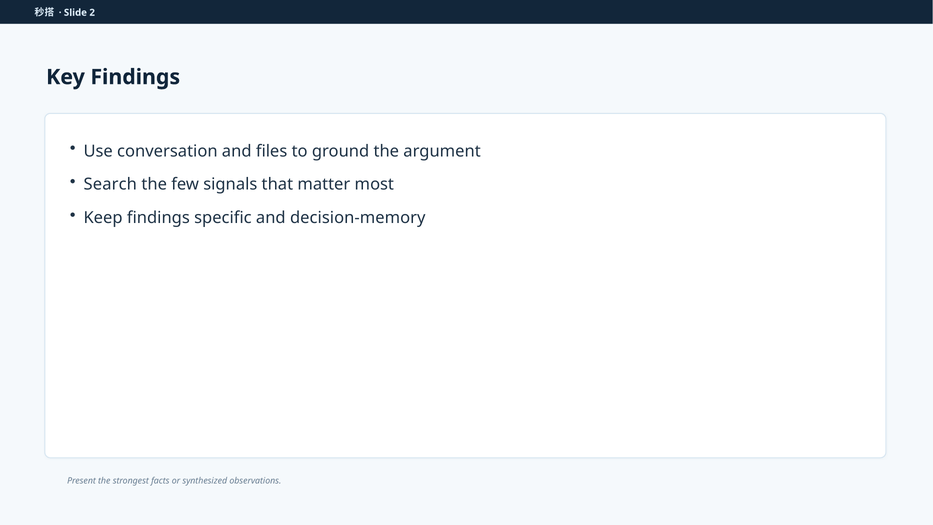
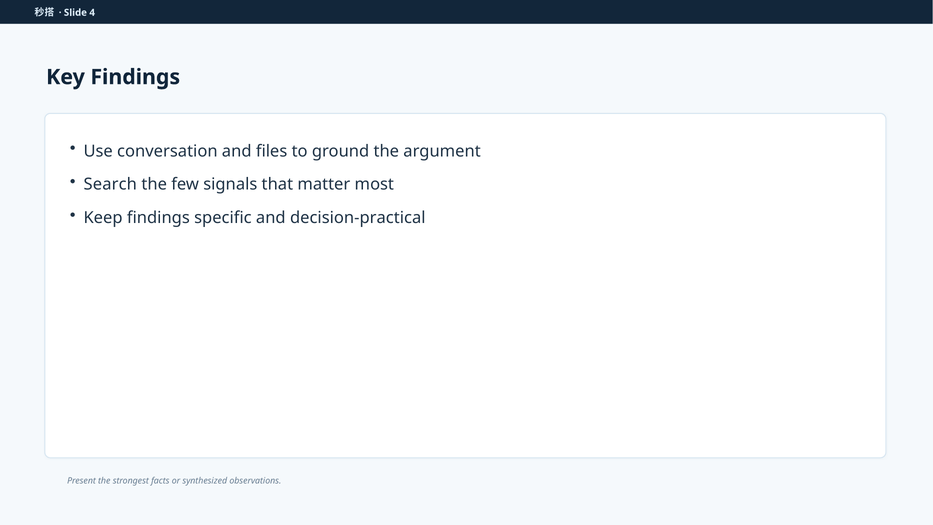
2: 2 -> 4
decision-memory: decision-memory -> decision-practical
